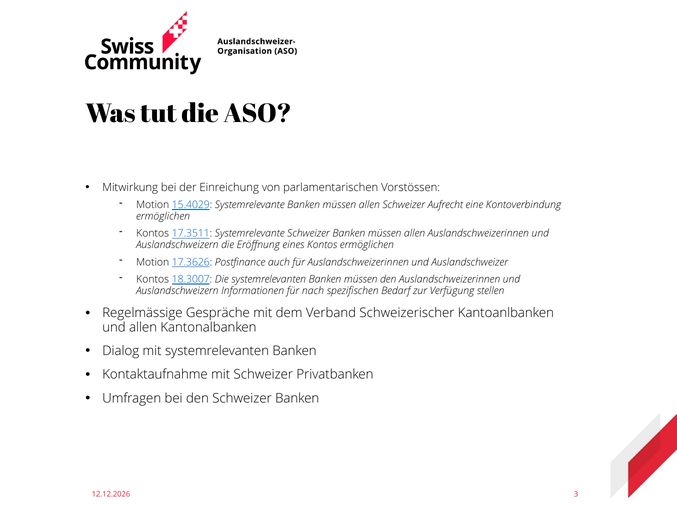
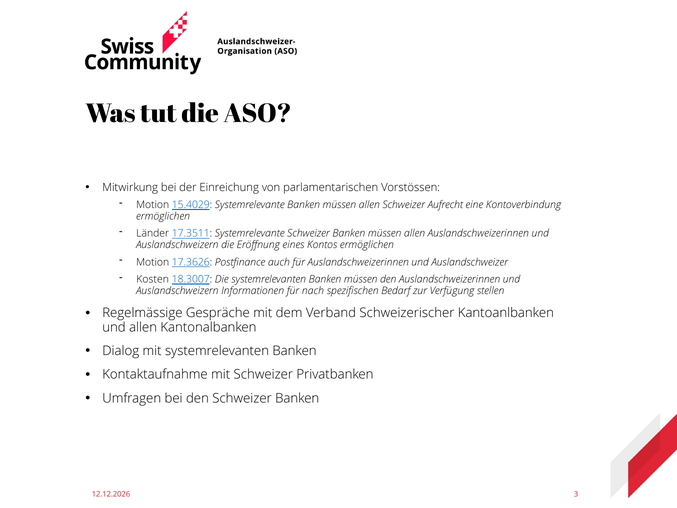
Kontos at (153, 233): Kontos -> Länder
Kontos at (153, 279): Kontos -> Kosten
